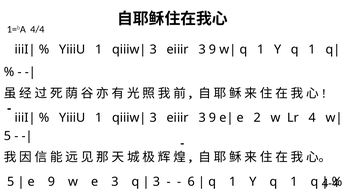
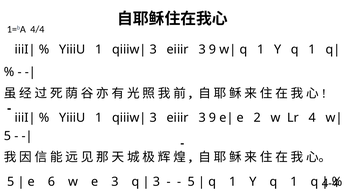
e 9: 9 -> 6
6 at (191, 182): 6 -> 5
